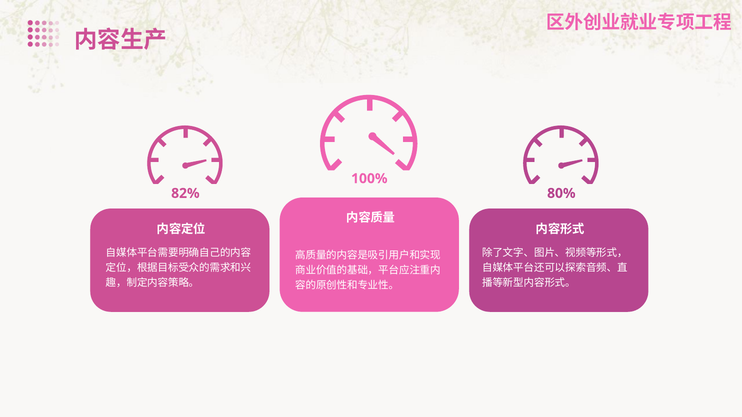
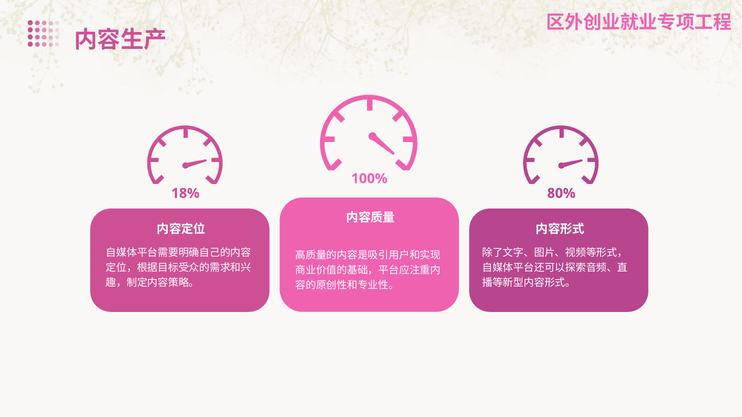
82%: 82% -> 18%
